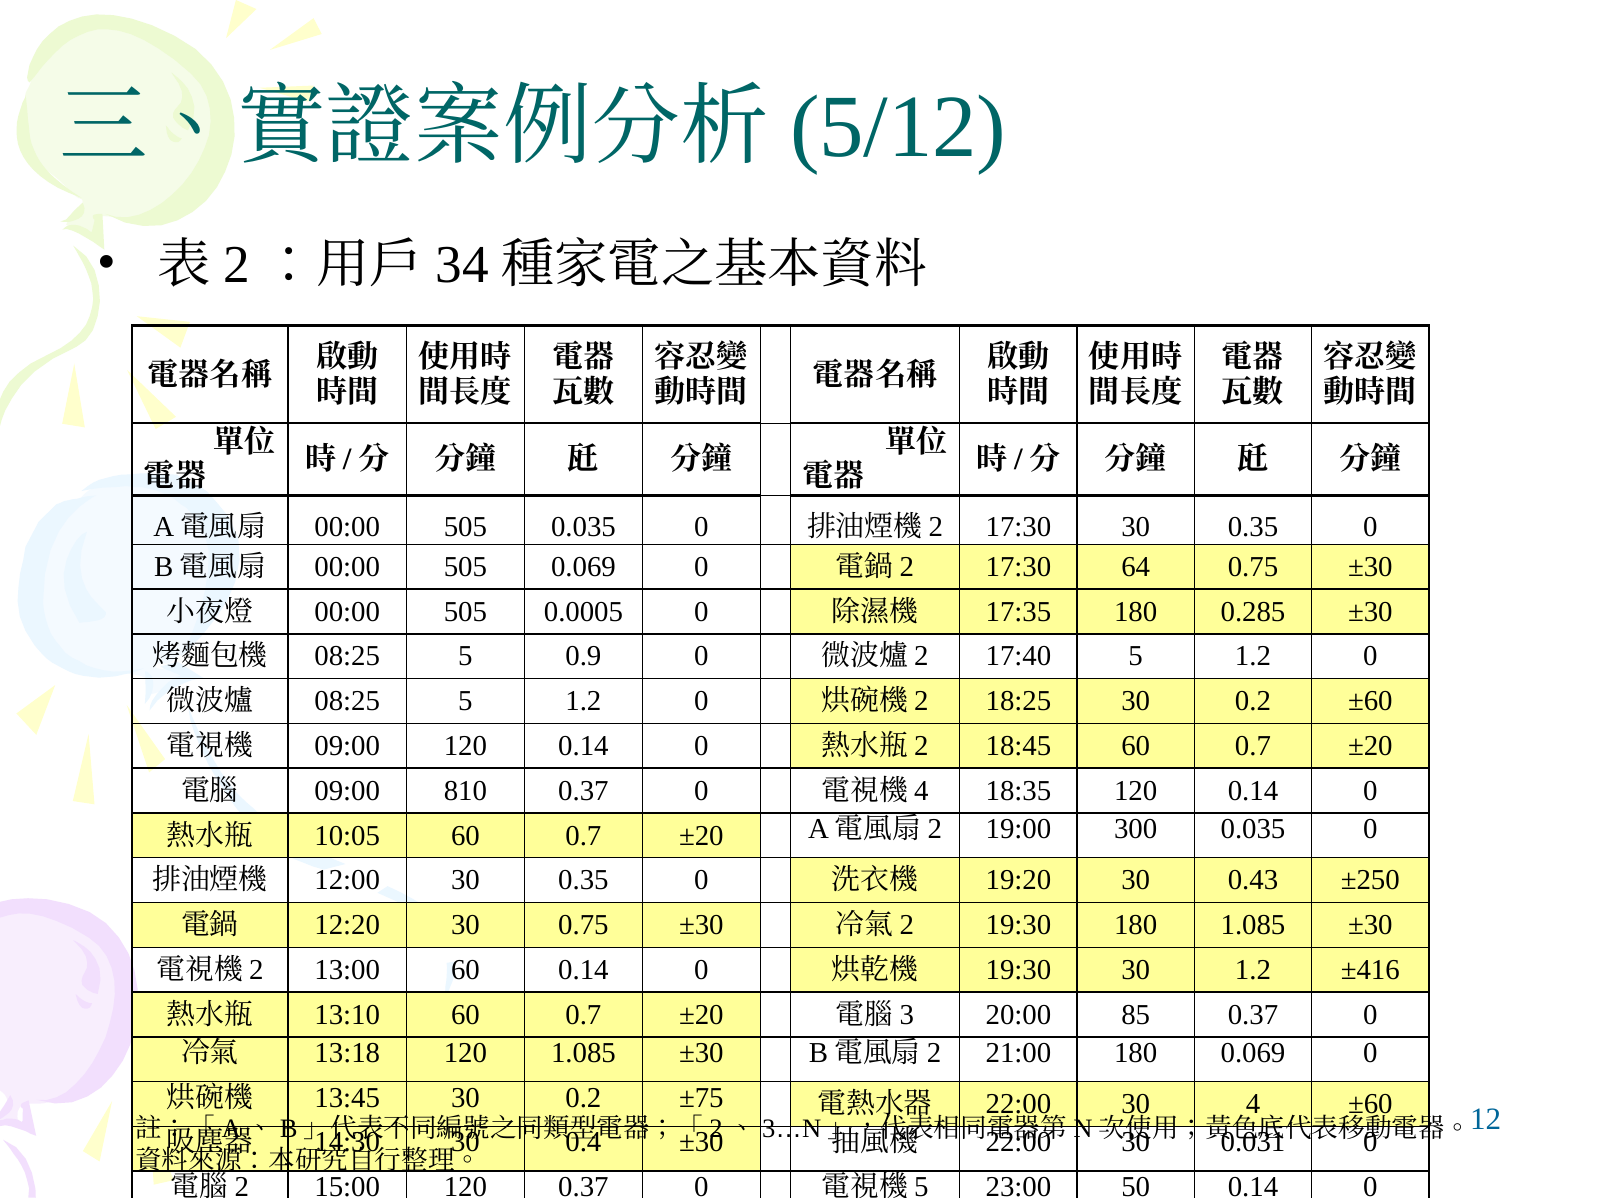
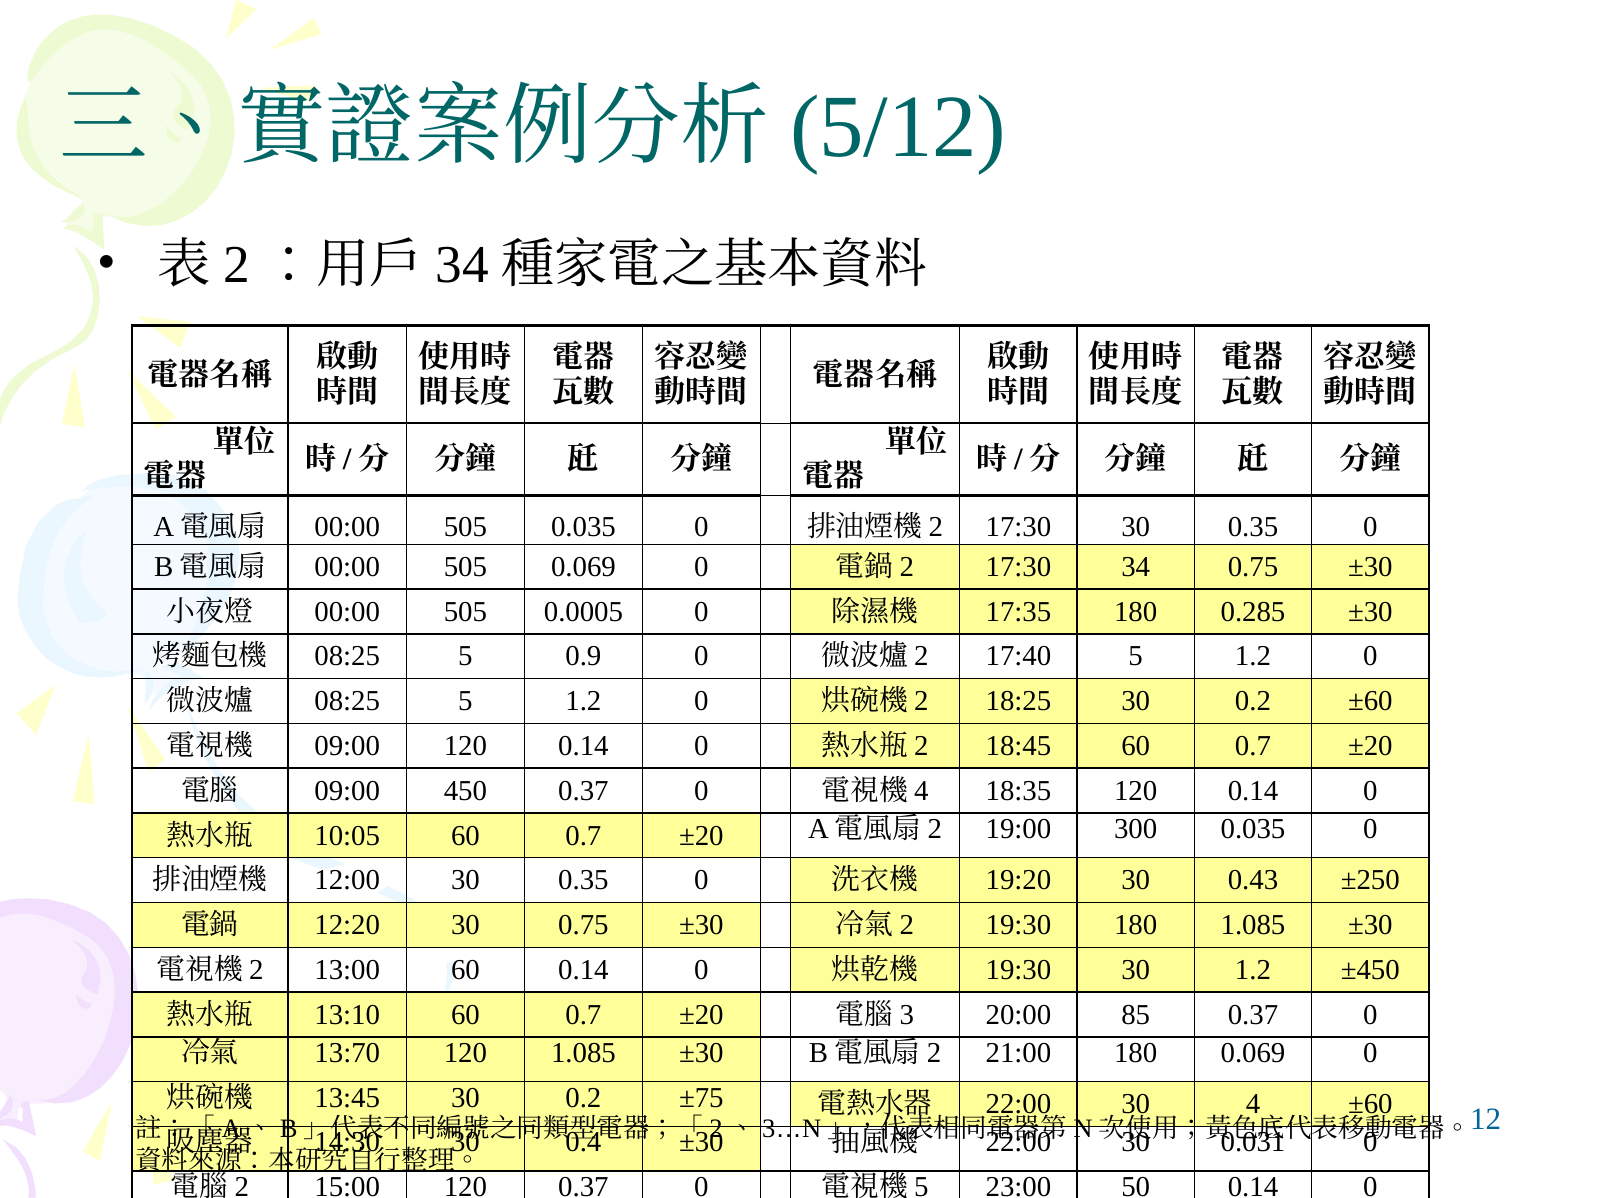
64: 64 -> 34
810: 810 -> 450
±416: ±416 -> ±450
13:18: 13:18 -> 13:70
